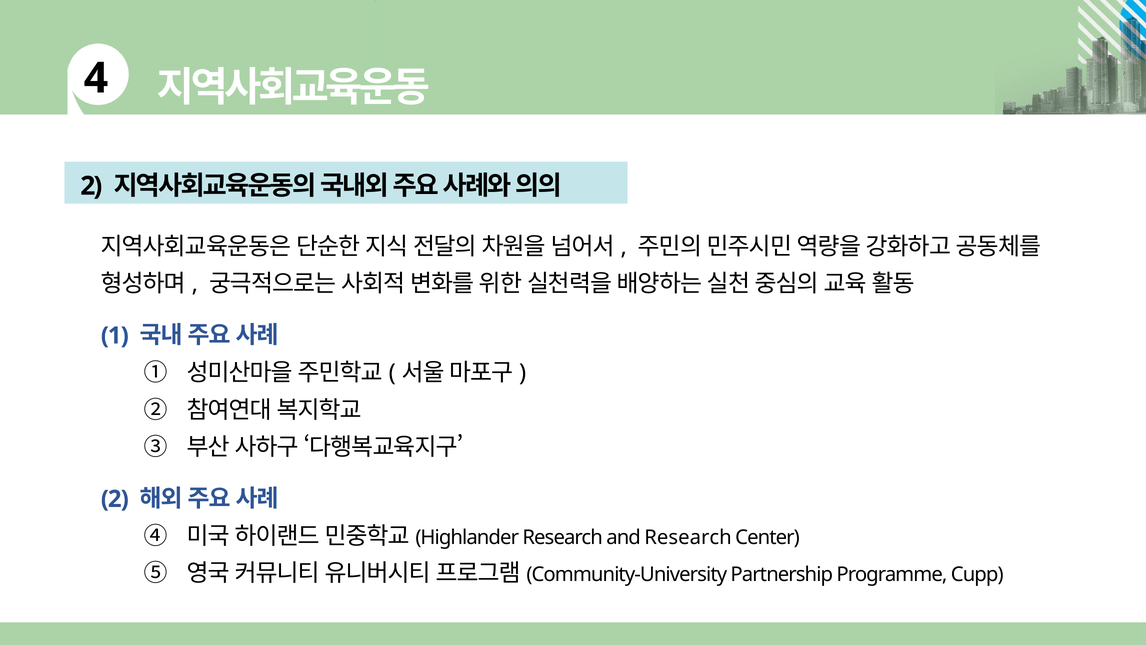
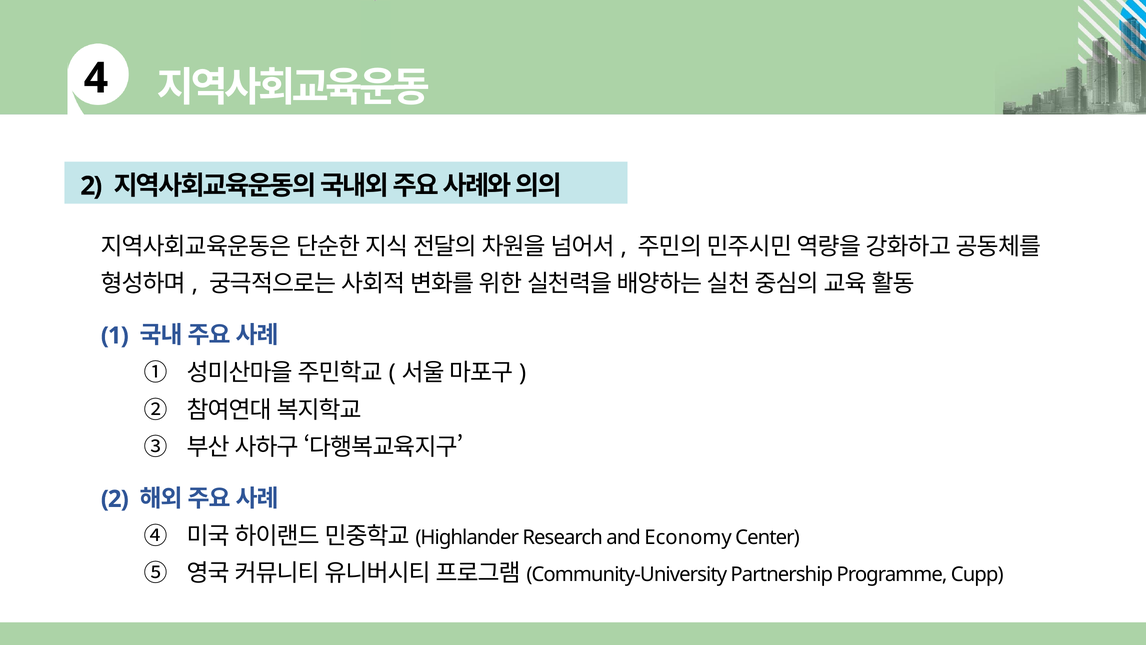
and Research: Research -> Economy
